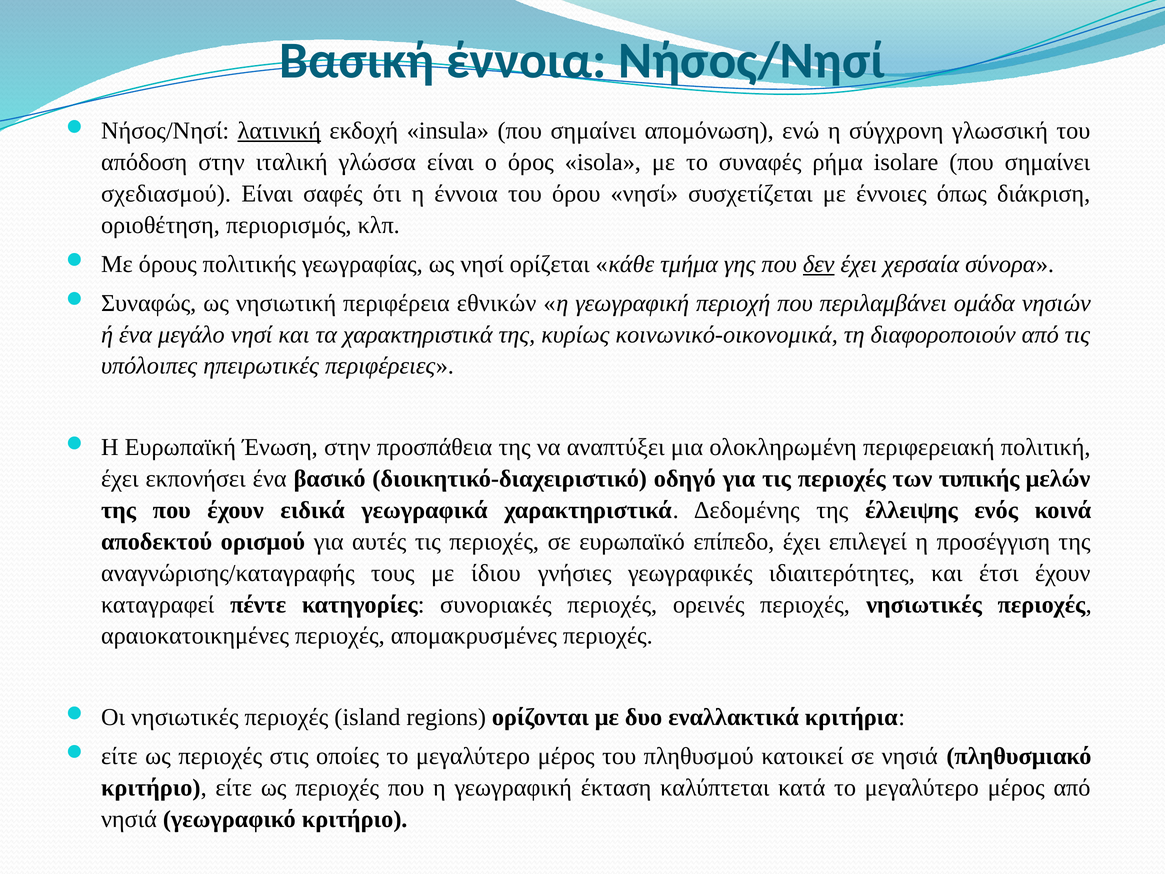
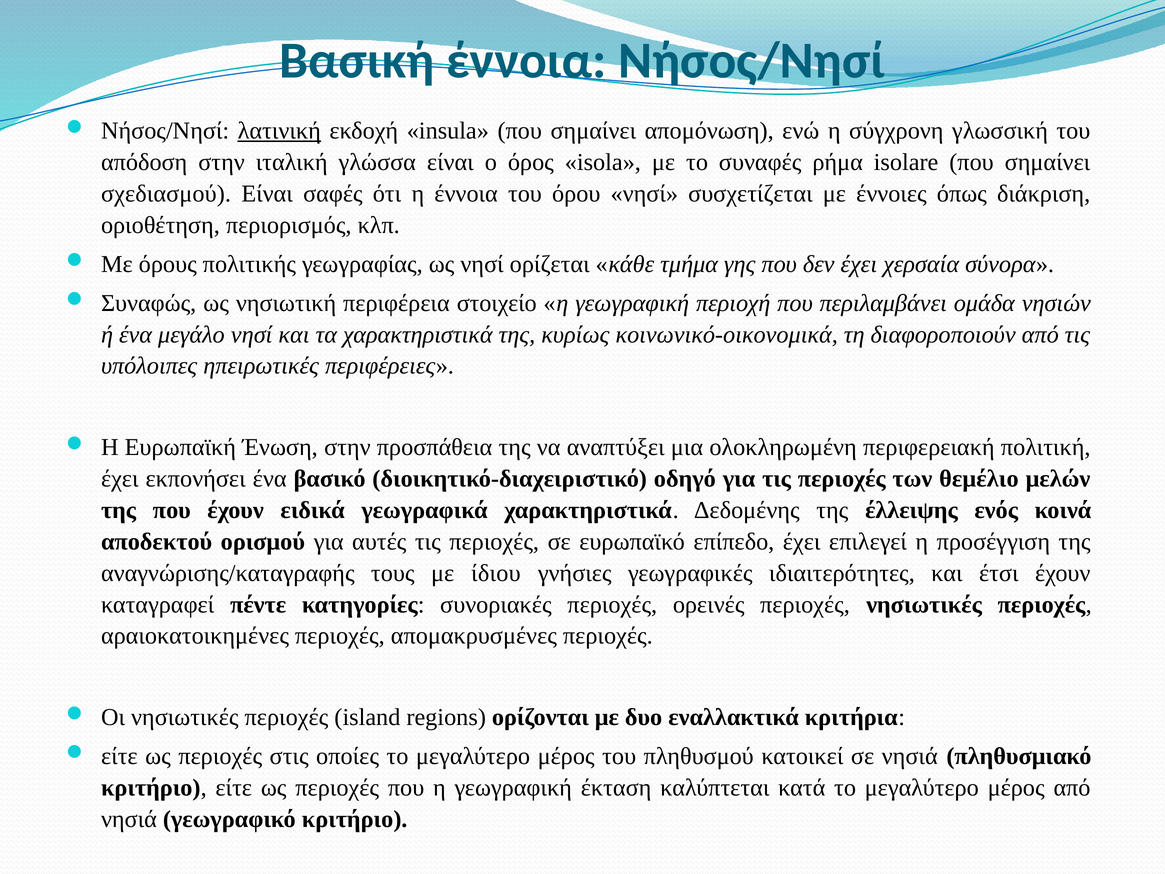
δεν underline: present -> none
εθνικών: εθνικών -> στοιχείο
τυπικής: τυπικής -> θεμέλιο
